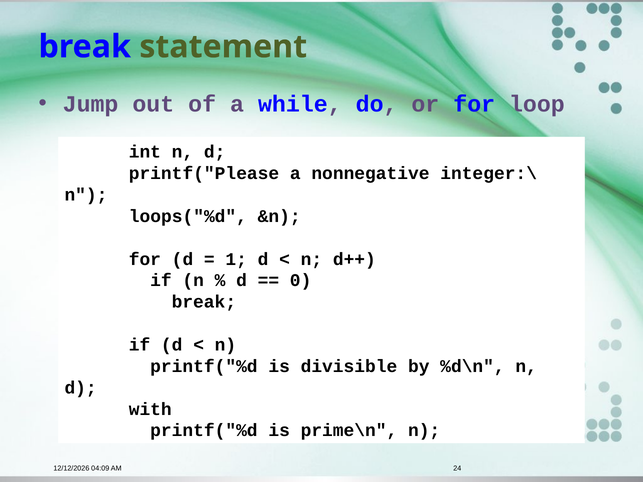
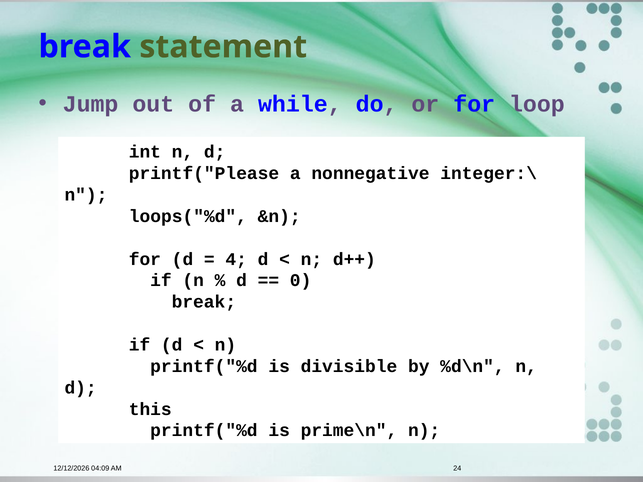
1: 1 -> 4
with: with -> this
